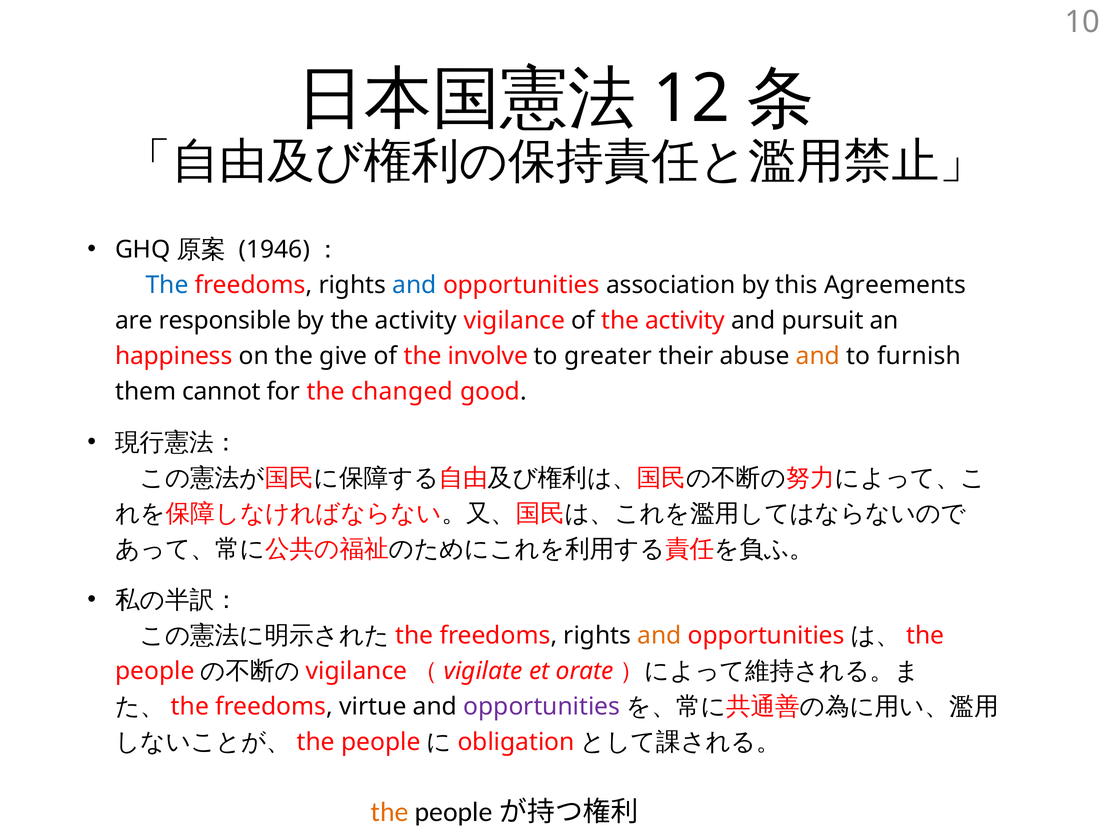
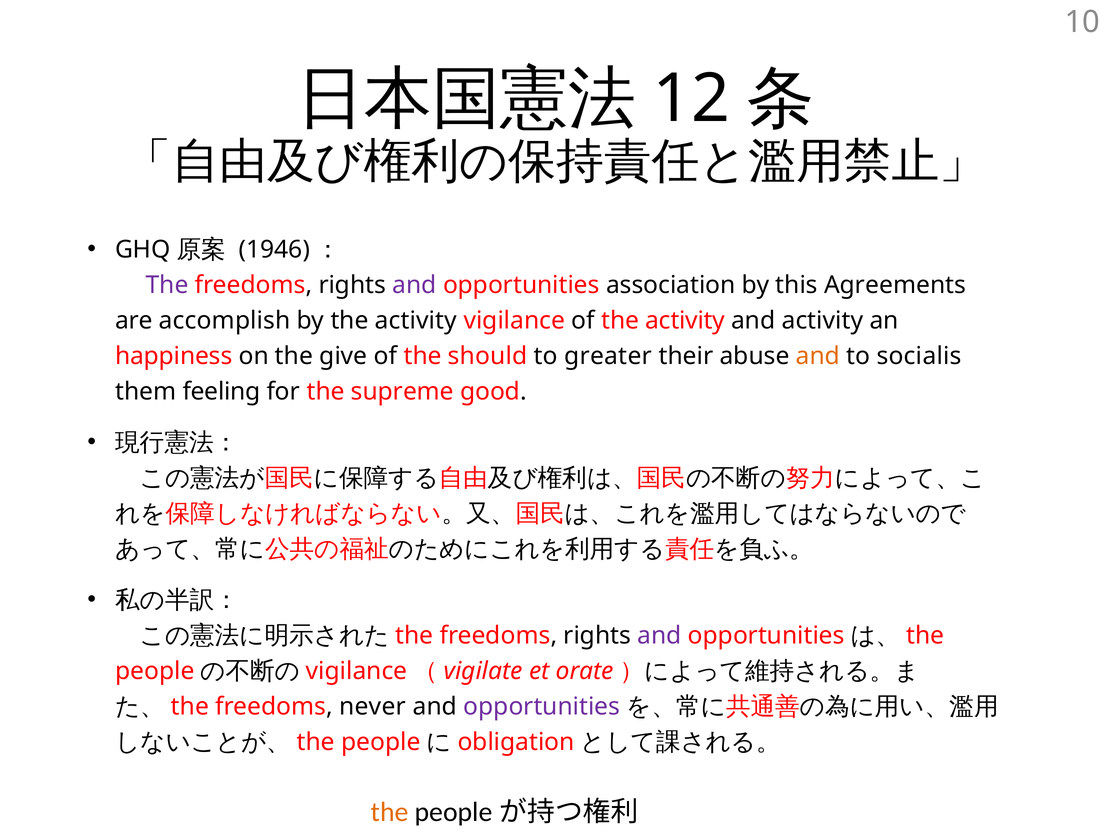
The at (167, 285) colour: blue -> purple
and at (414, 285) colour: blue -> purple
responsible: responsible -> accomplish
and pursuit: pursuit -> activity
involve: involve -> should
furnish: furnish -> socialis
cannot: cannot -> feeling
changed: changed -> supreme
and at (659, 636) colour: orange -> purple
virtue: virtue -> never
